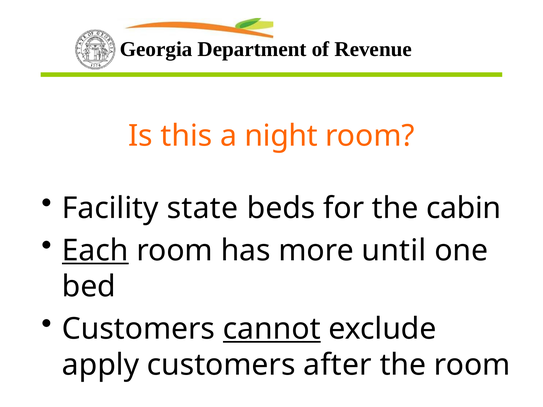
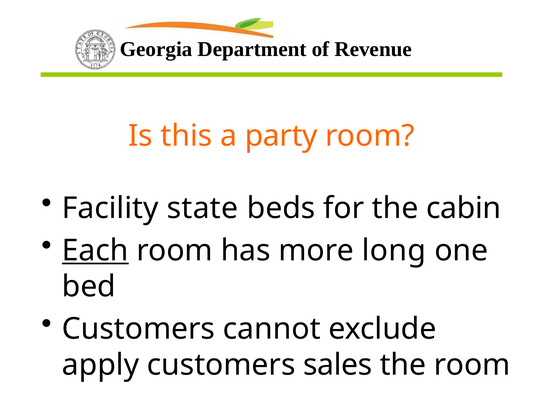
night: night -> party
until: until -> long
cannot underline: present -> none
after: after -> sales
